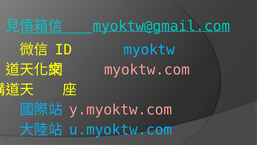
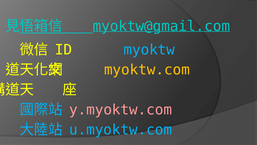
myoktw.com colour: pink -> yellow
